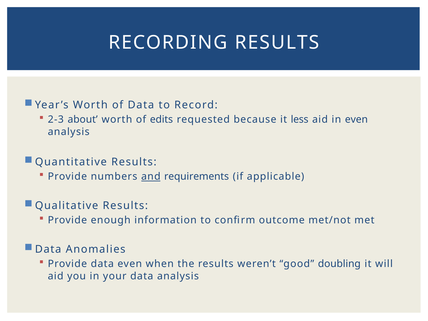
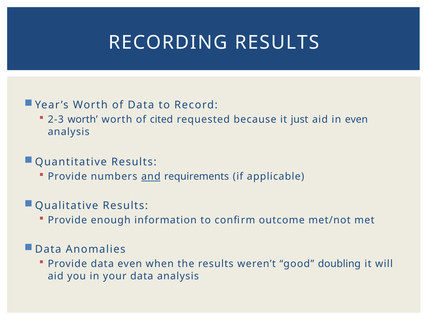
2-3 about: about -> worth
edits: edits -> cited
less: less -> just
